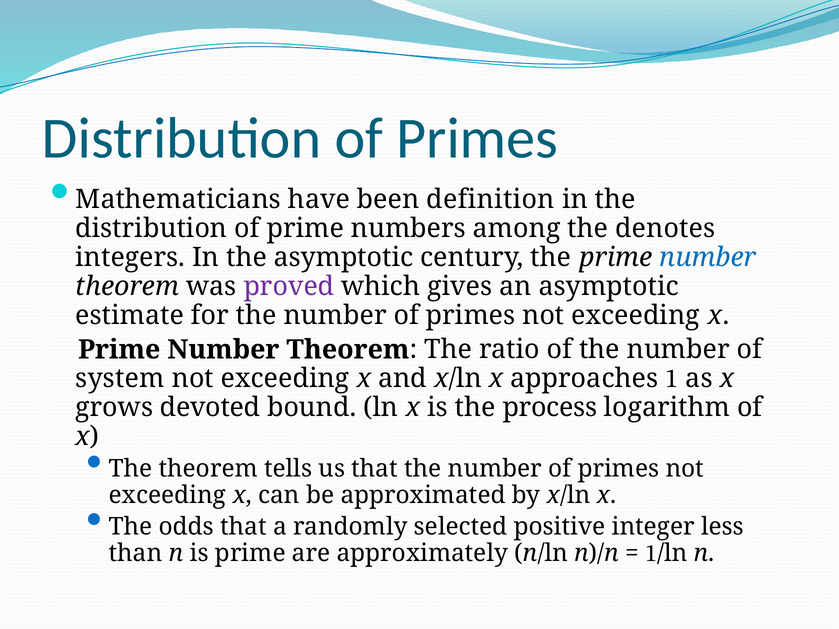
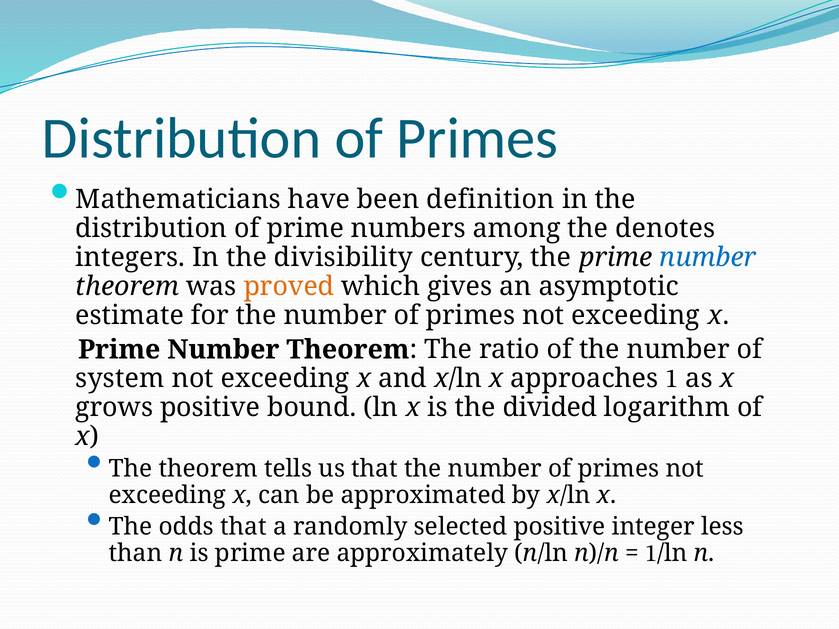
the asymptotic: asymptotic -> divisibility
proved colour: purple -> orange
grows devoted: devoted -> positive
process: process -> divided
